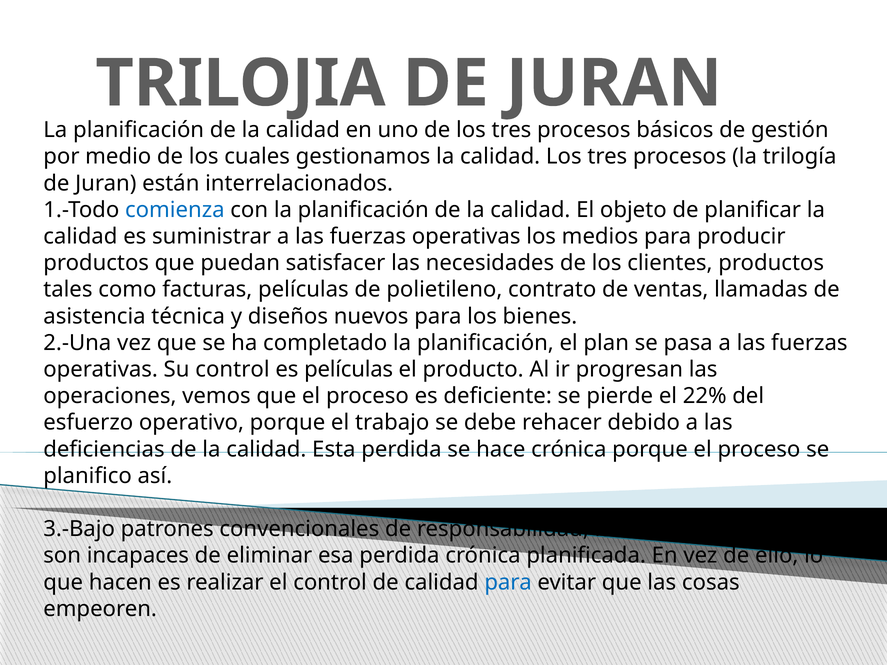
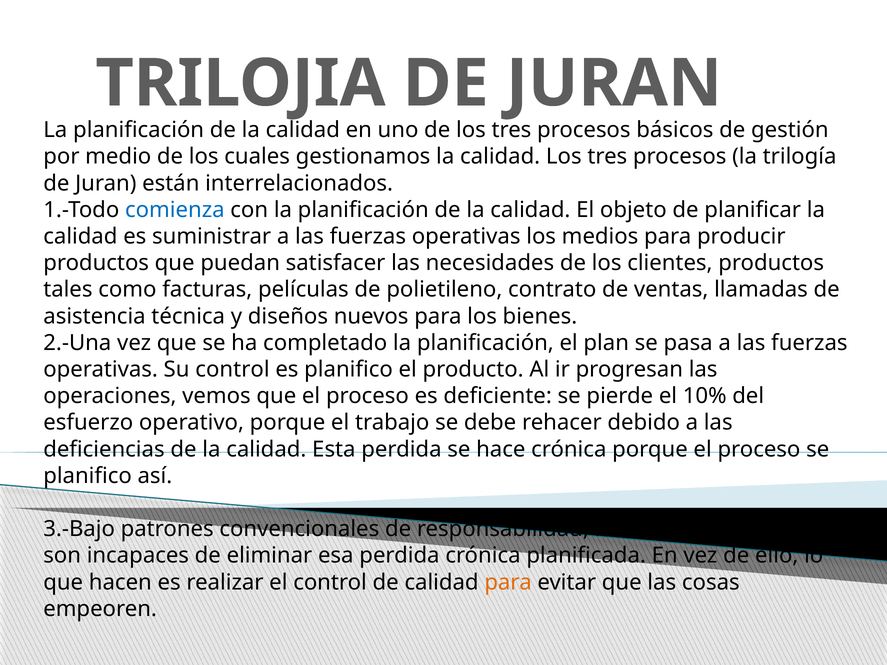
es películas: películas -> planifico
22%: 22% -> 10%
para at (508, 582) colour: blue -> orange
